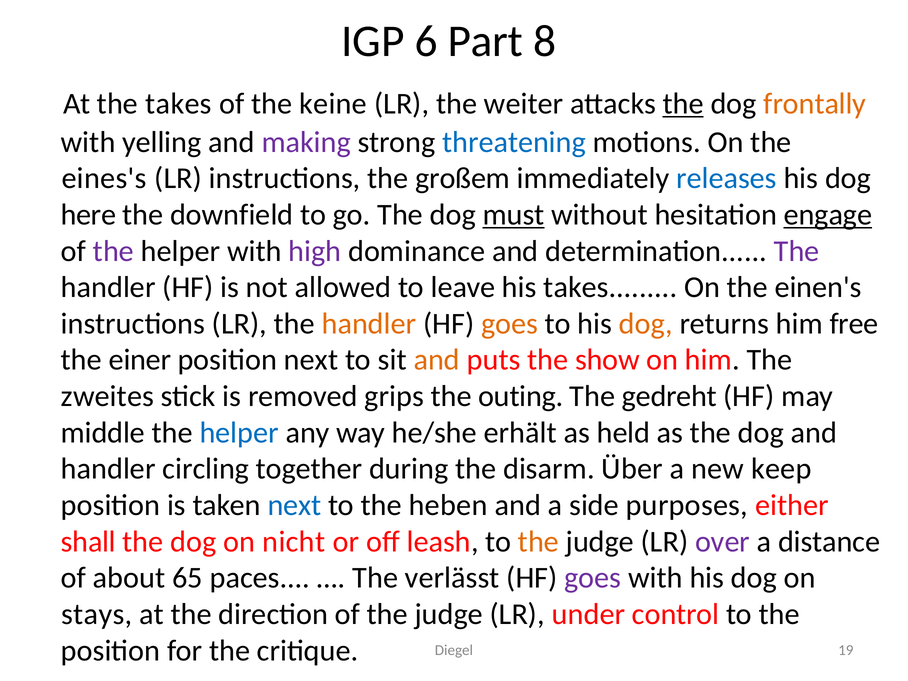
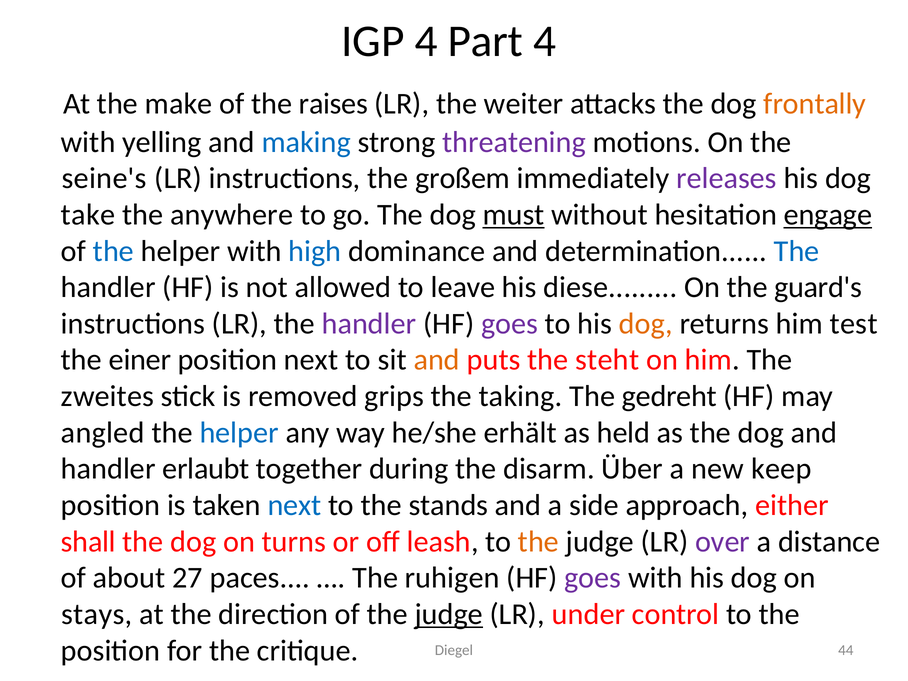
IGP 6: 6 -> 4
Part 8: 8 -> 4
the takes: takes -> make
keine: keine -> raises
the at (683, 104) underline: present -> none
making colour: purple -> blue
threatening colour: blue -> purple
eines's: eines's -> seine's
releases colour: blue -> purple
here: here -> take
downfield: downfield -> anywhere
the at (113, 251) colour: purple -> blue
high colour: purple -> blue
The at (797, 251) colour: purple -> blue
his takes: takes -> diese
einen's: einen's -> guard's
handler at (369, 324) colour: orange -> purple
goes at (510, 324) colour: orange -> purple
free: free -> test
show: show -> steht
outing: outing -> taking
middle: middle -> angled
circling: circling -> erlaubt
heben: heben -> stands
purposes: purposes -> approach
nicht: nicht -> turns
65: 65 -> 27
verlässt: verlässt -> ruhigen
judge at (449, 614) underline: none -> present
19: 19 -> 44
